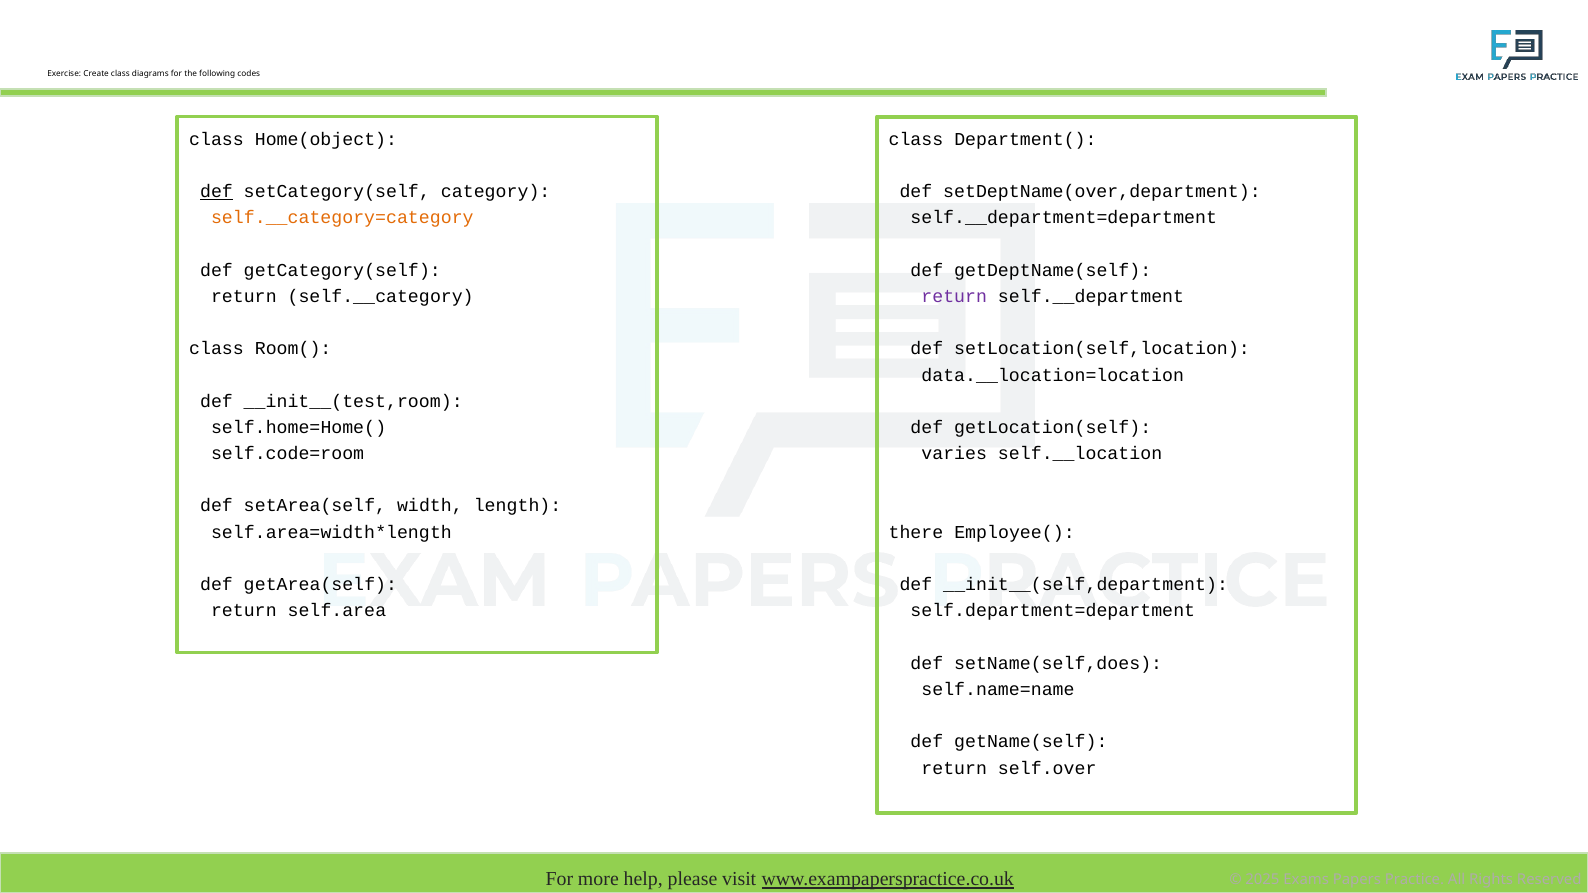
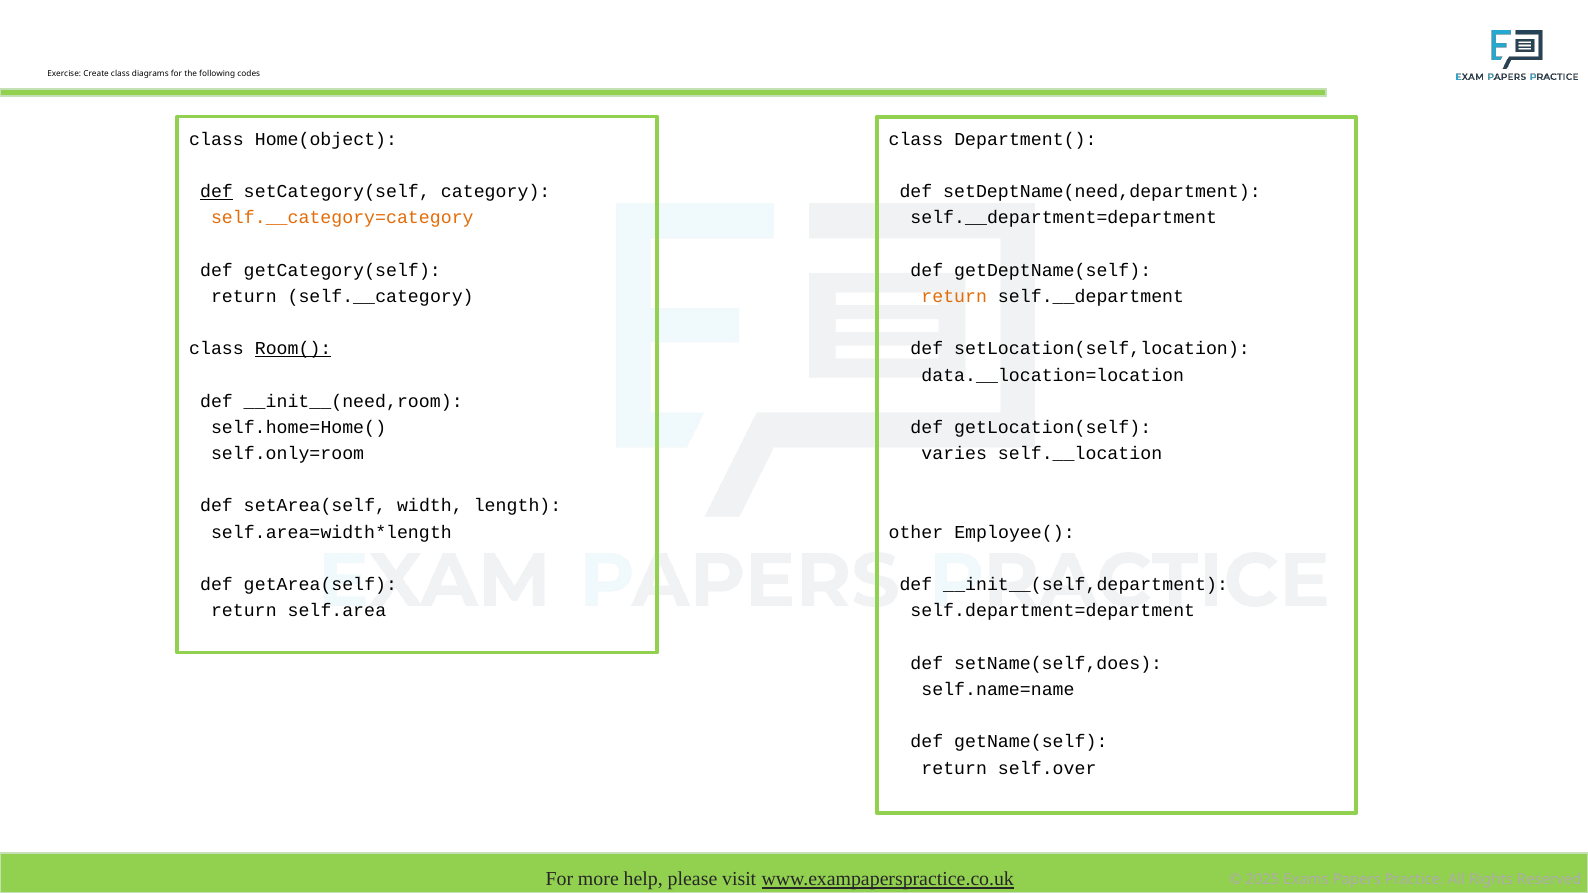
setDeptName(over,department: setDeptName(over,department -> setDeptName(need,department
return at (954, 296) colour: purple -> orange
Room( underline: none -> present
__init__(test,room: __init__(test,room -> __init__(need,room
self.code=room: self.code=room -> self.only=room
there: there -> other
